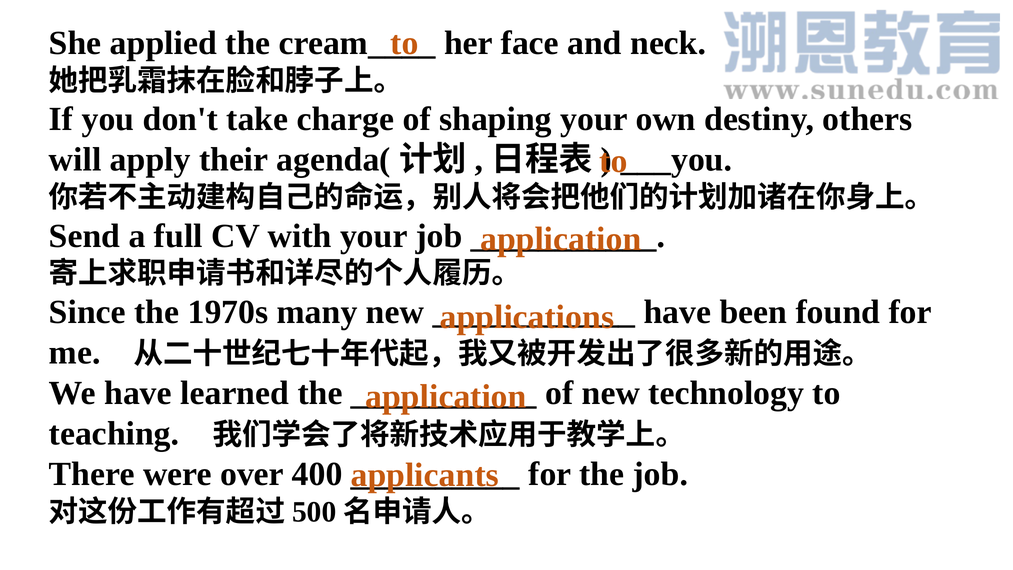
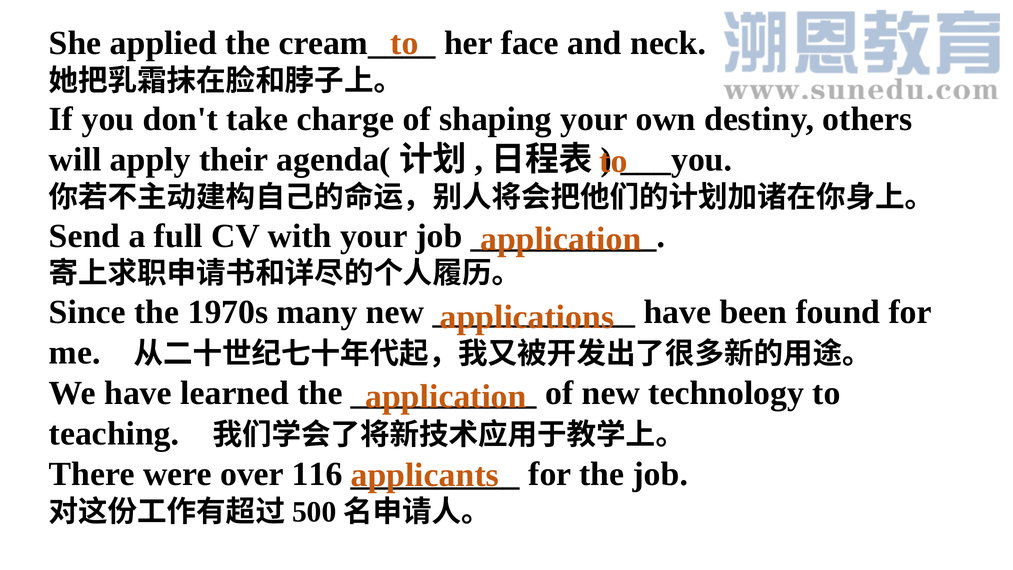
400: 400 -> 116
